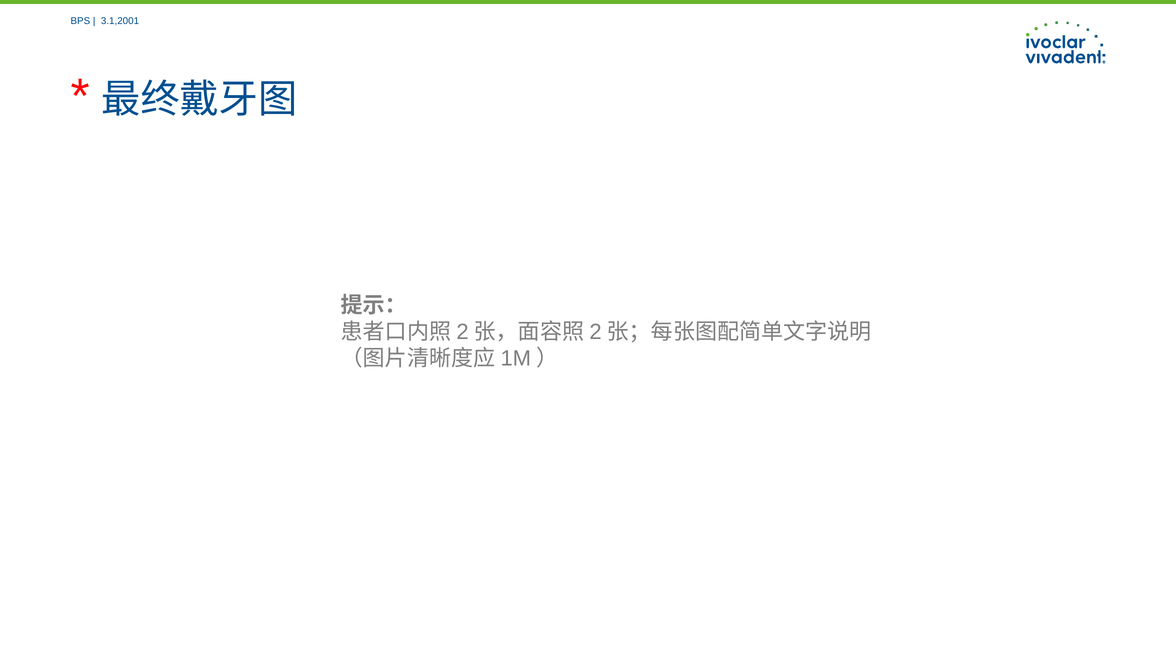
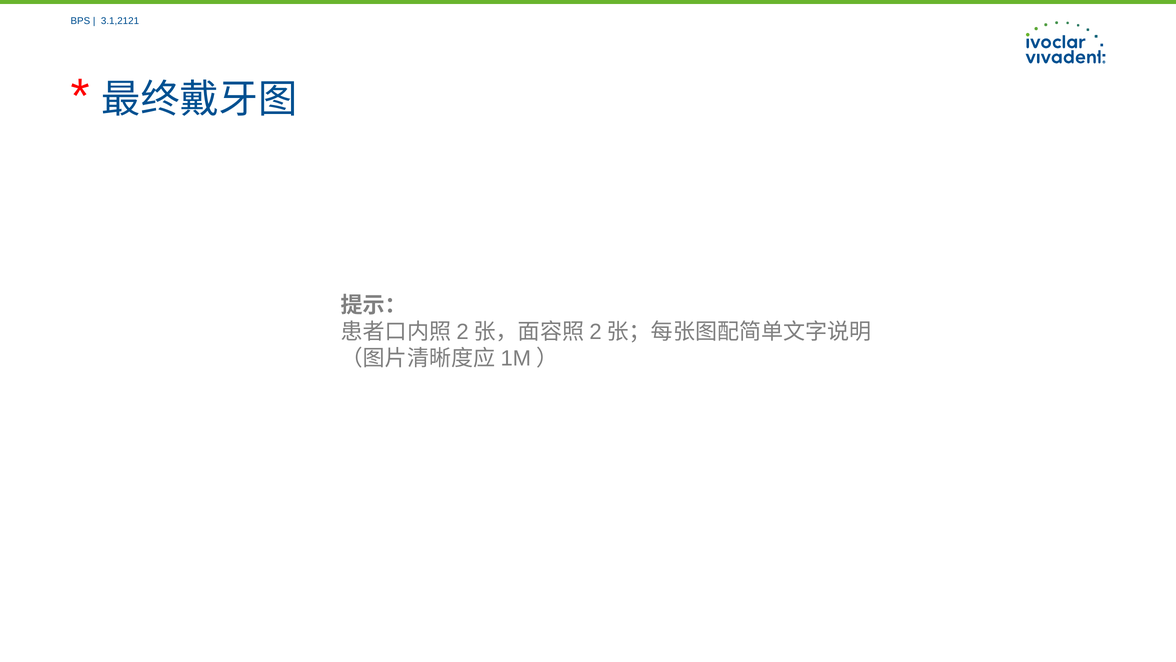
3.1,2001: 3.1,2001 -> 3.1,2121
